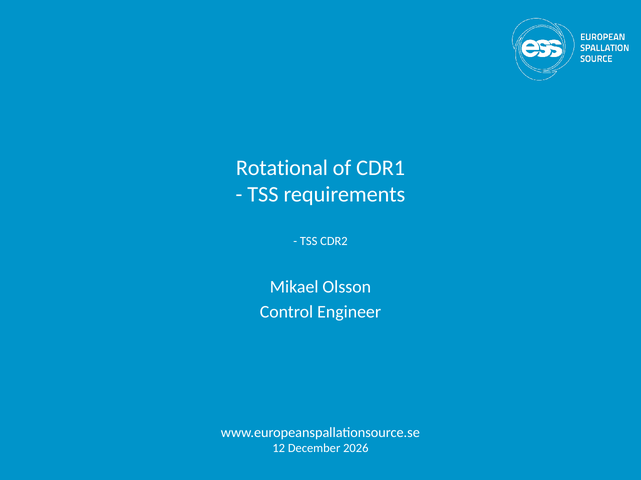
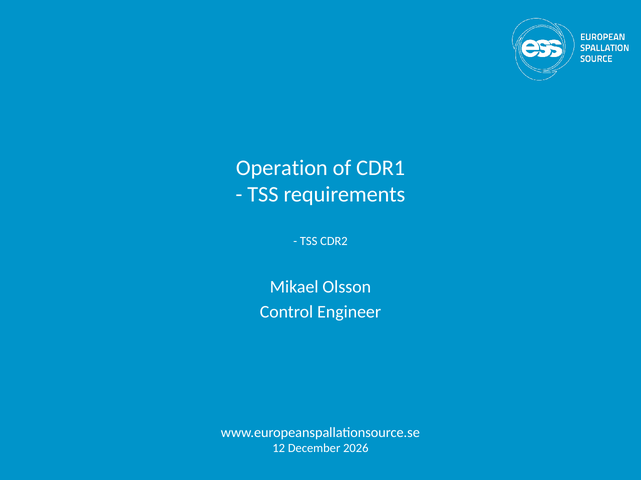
Rotational: Rotational -> Operation
